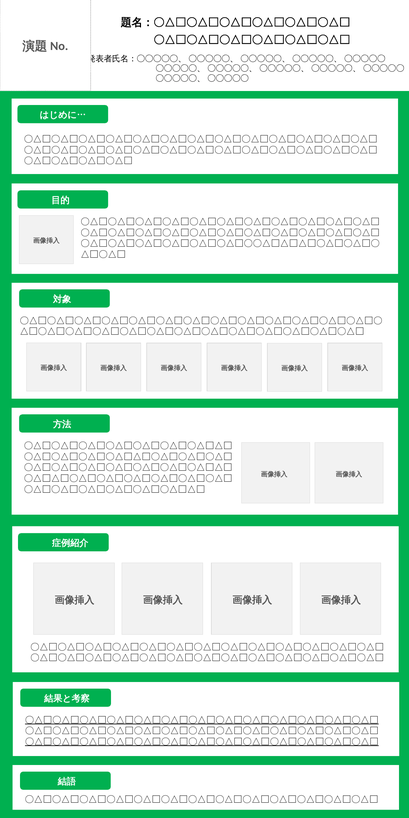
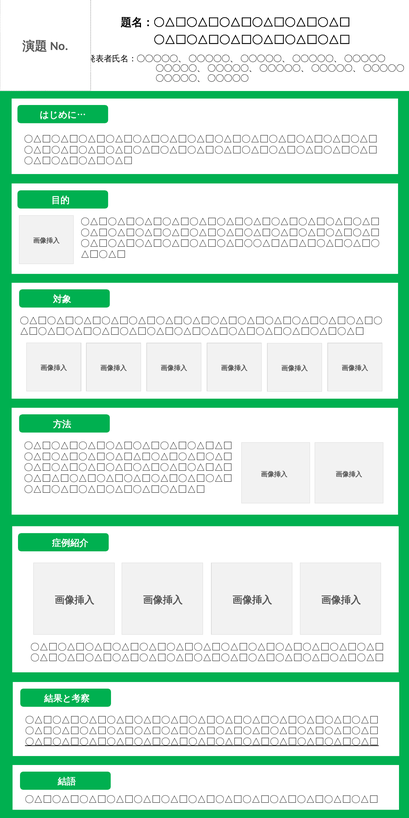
〇△□〇△□〇△□〇△□〇△□〇△□〇△□〇△□〇△□〇△□〇△□〇△□〇△□ at (202, 720) underline: present -> none
